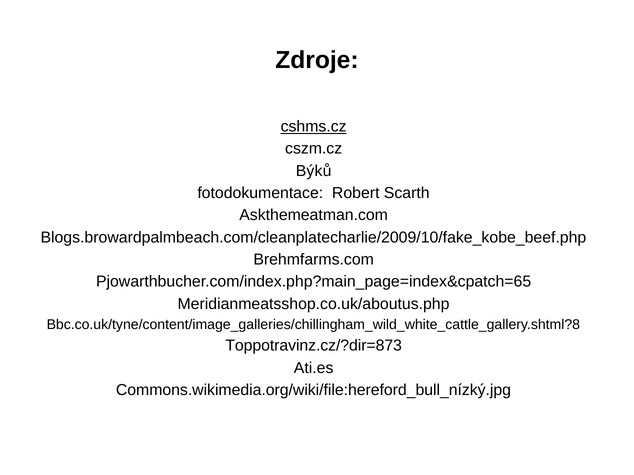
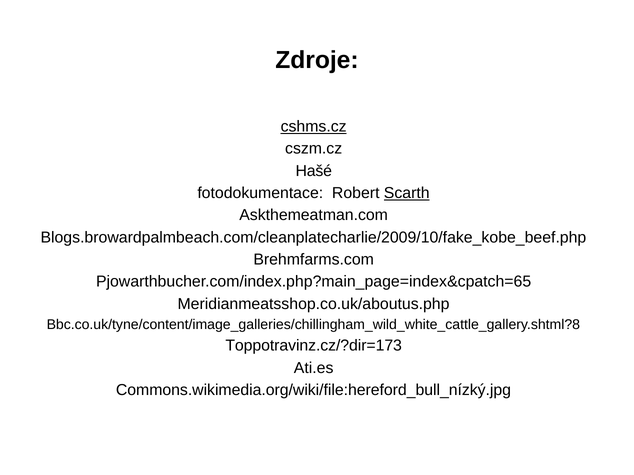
Býků: Býků -> Hašé
Scarth underline: none -> present
Toppotravinz.cz/?dir=873: Toppotravinz.cz/?dir=873 -> Toppotravinz.cz/?dir=173
